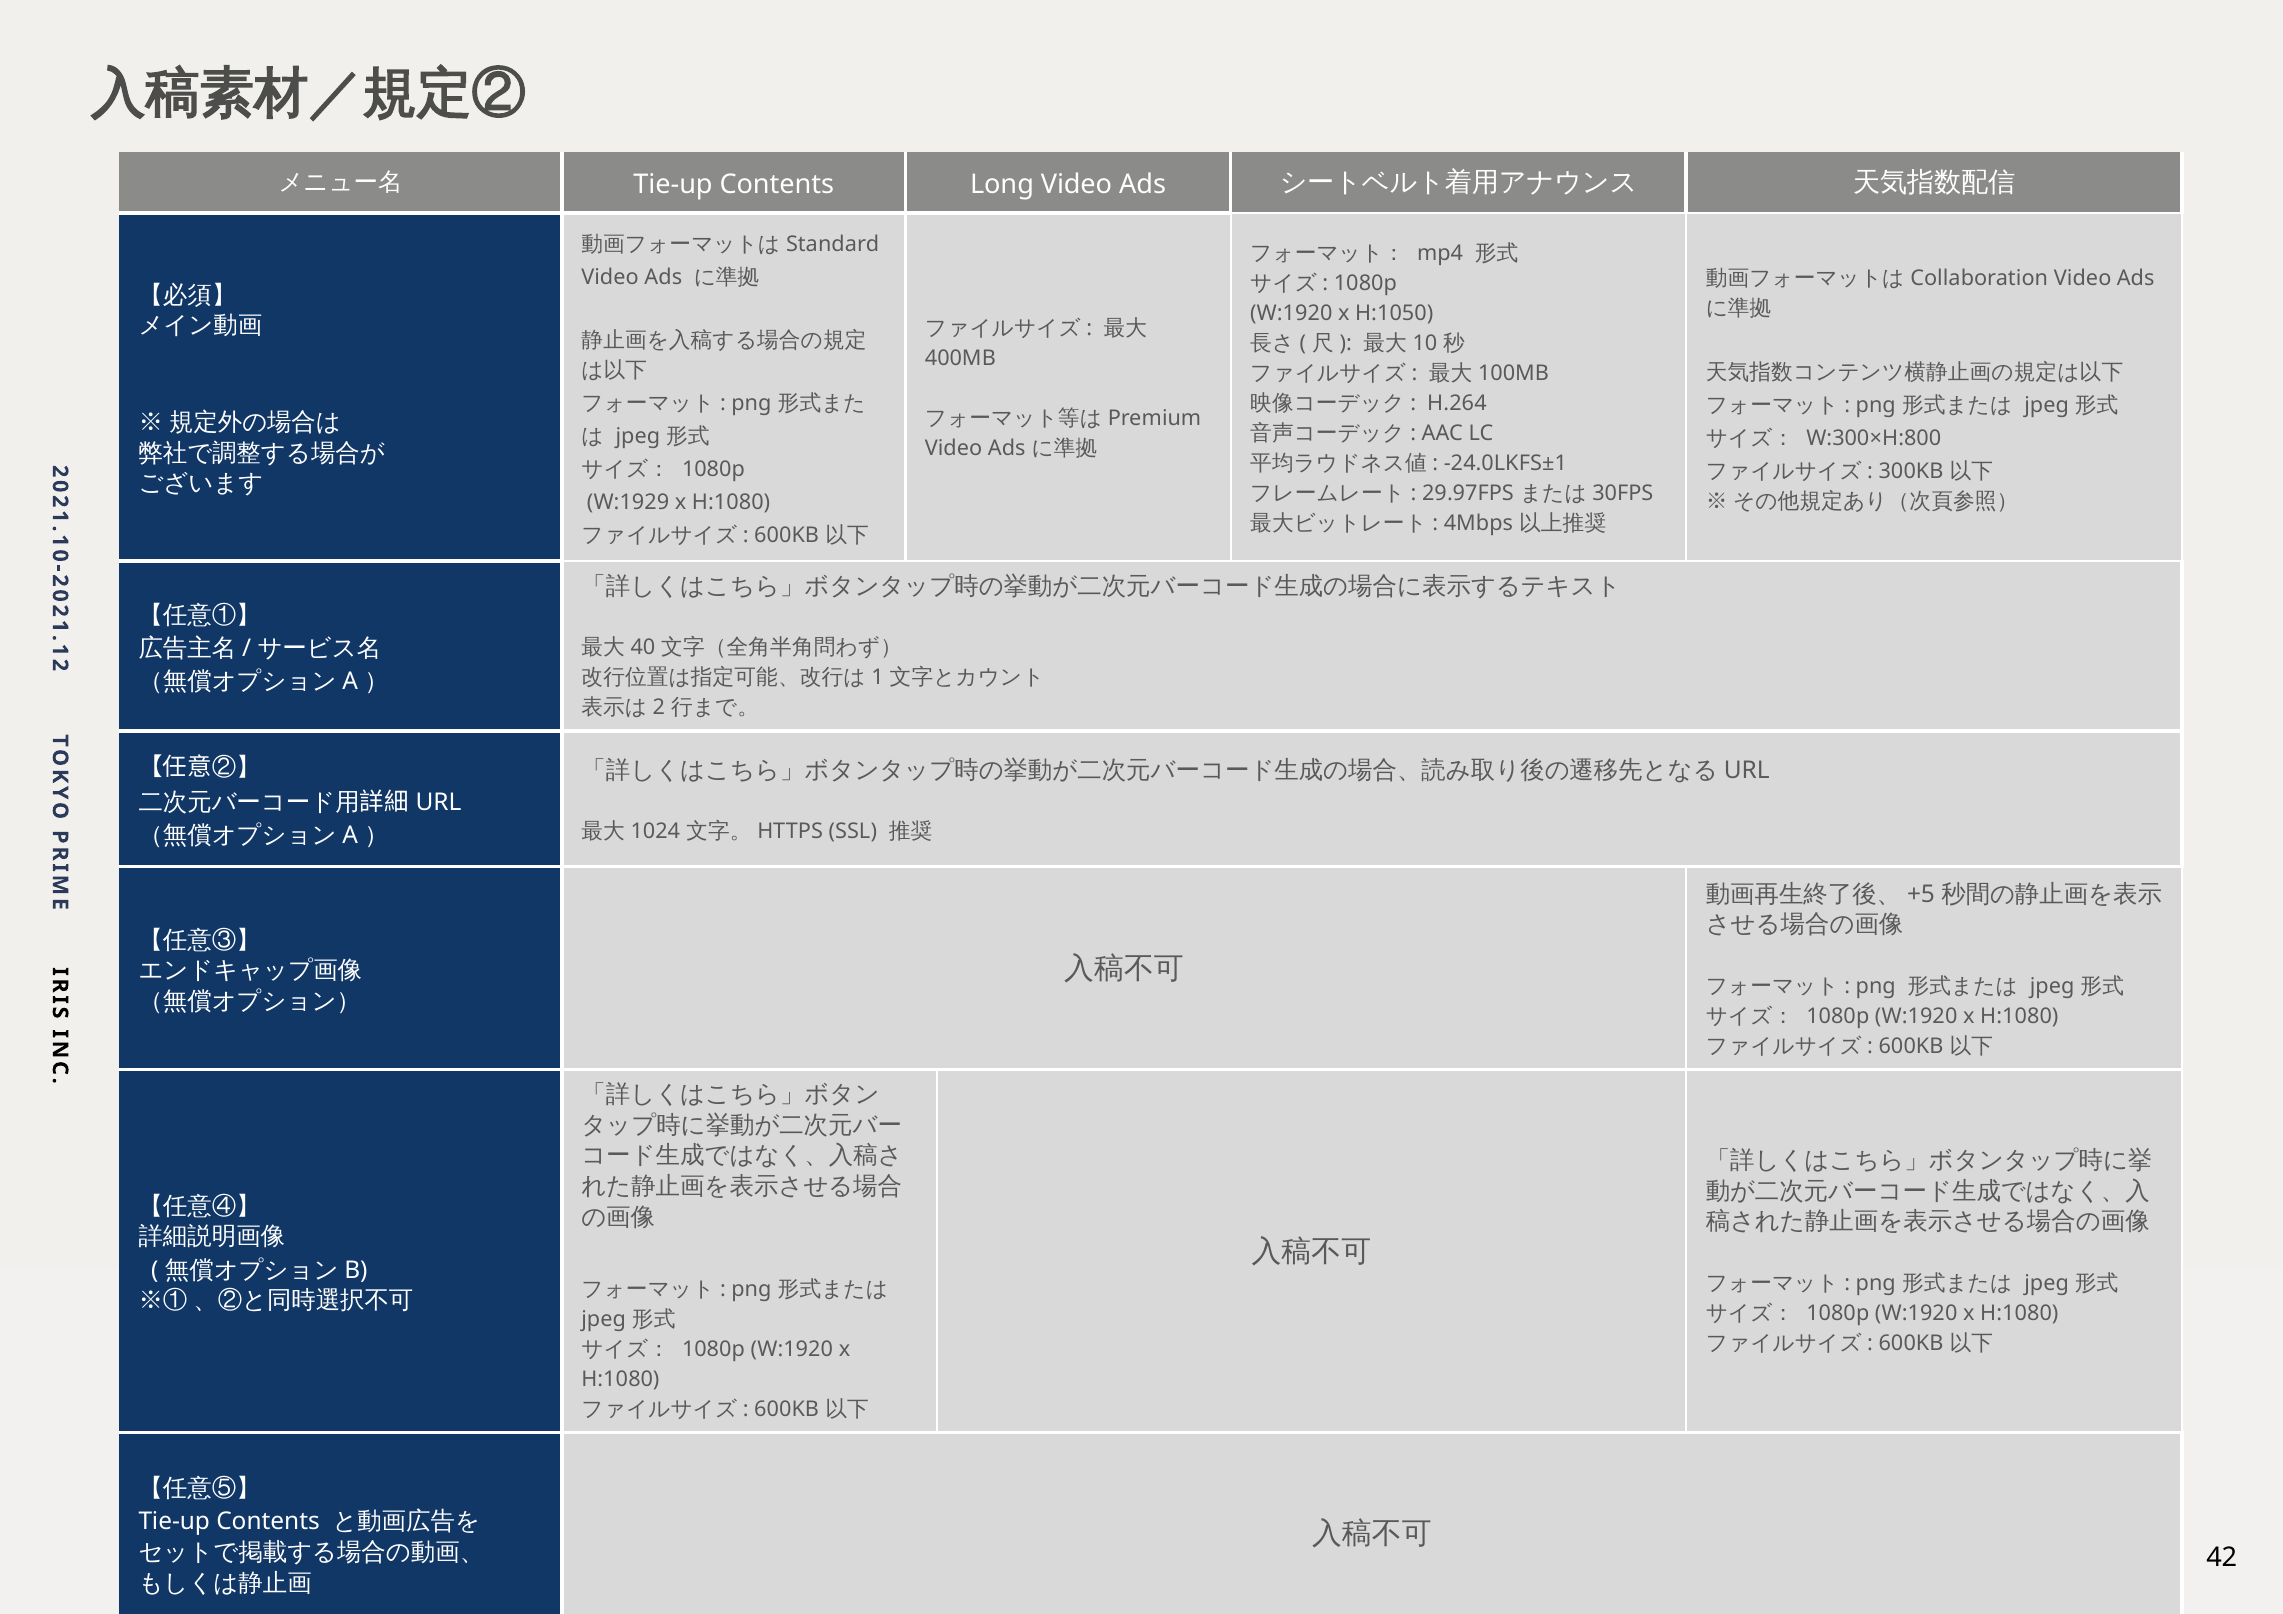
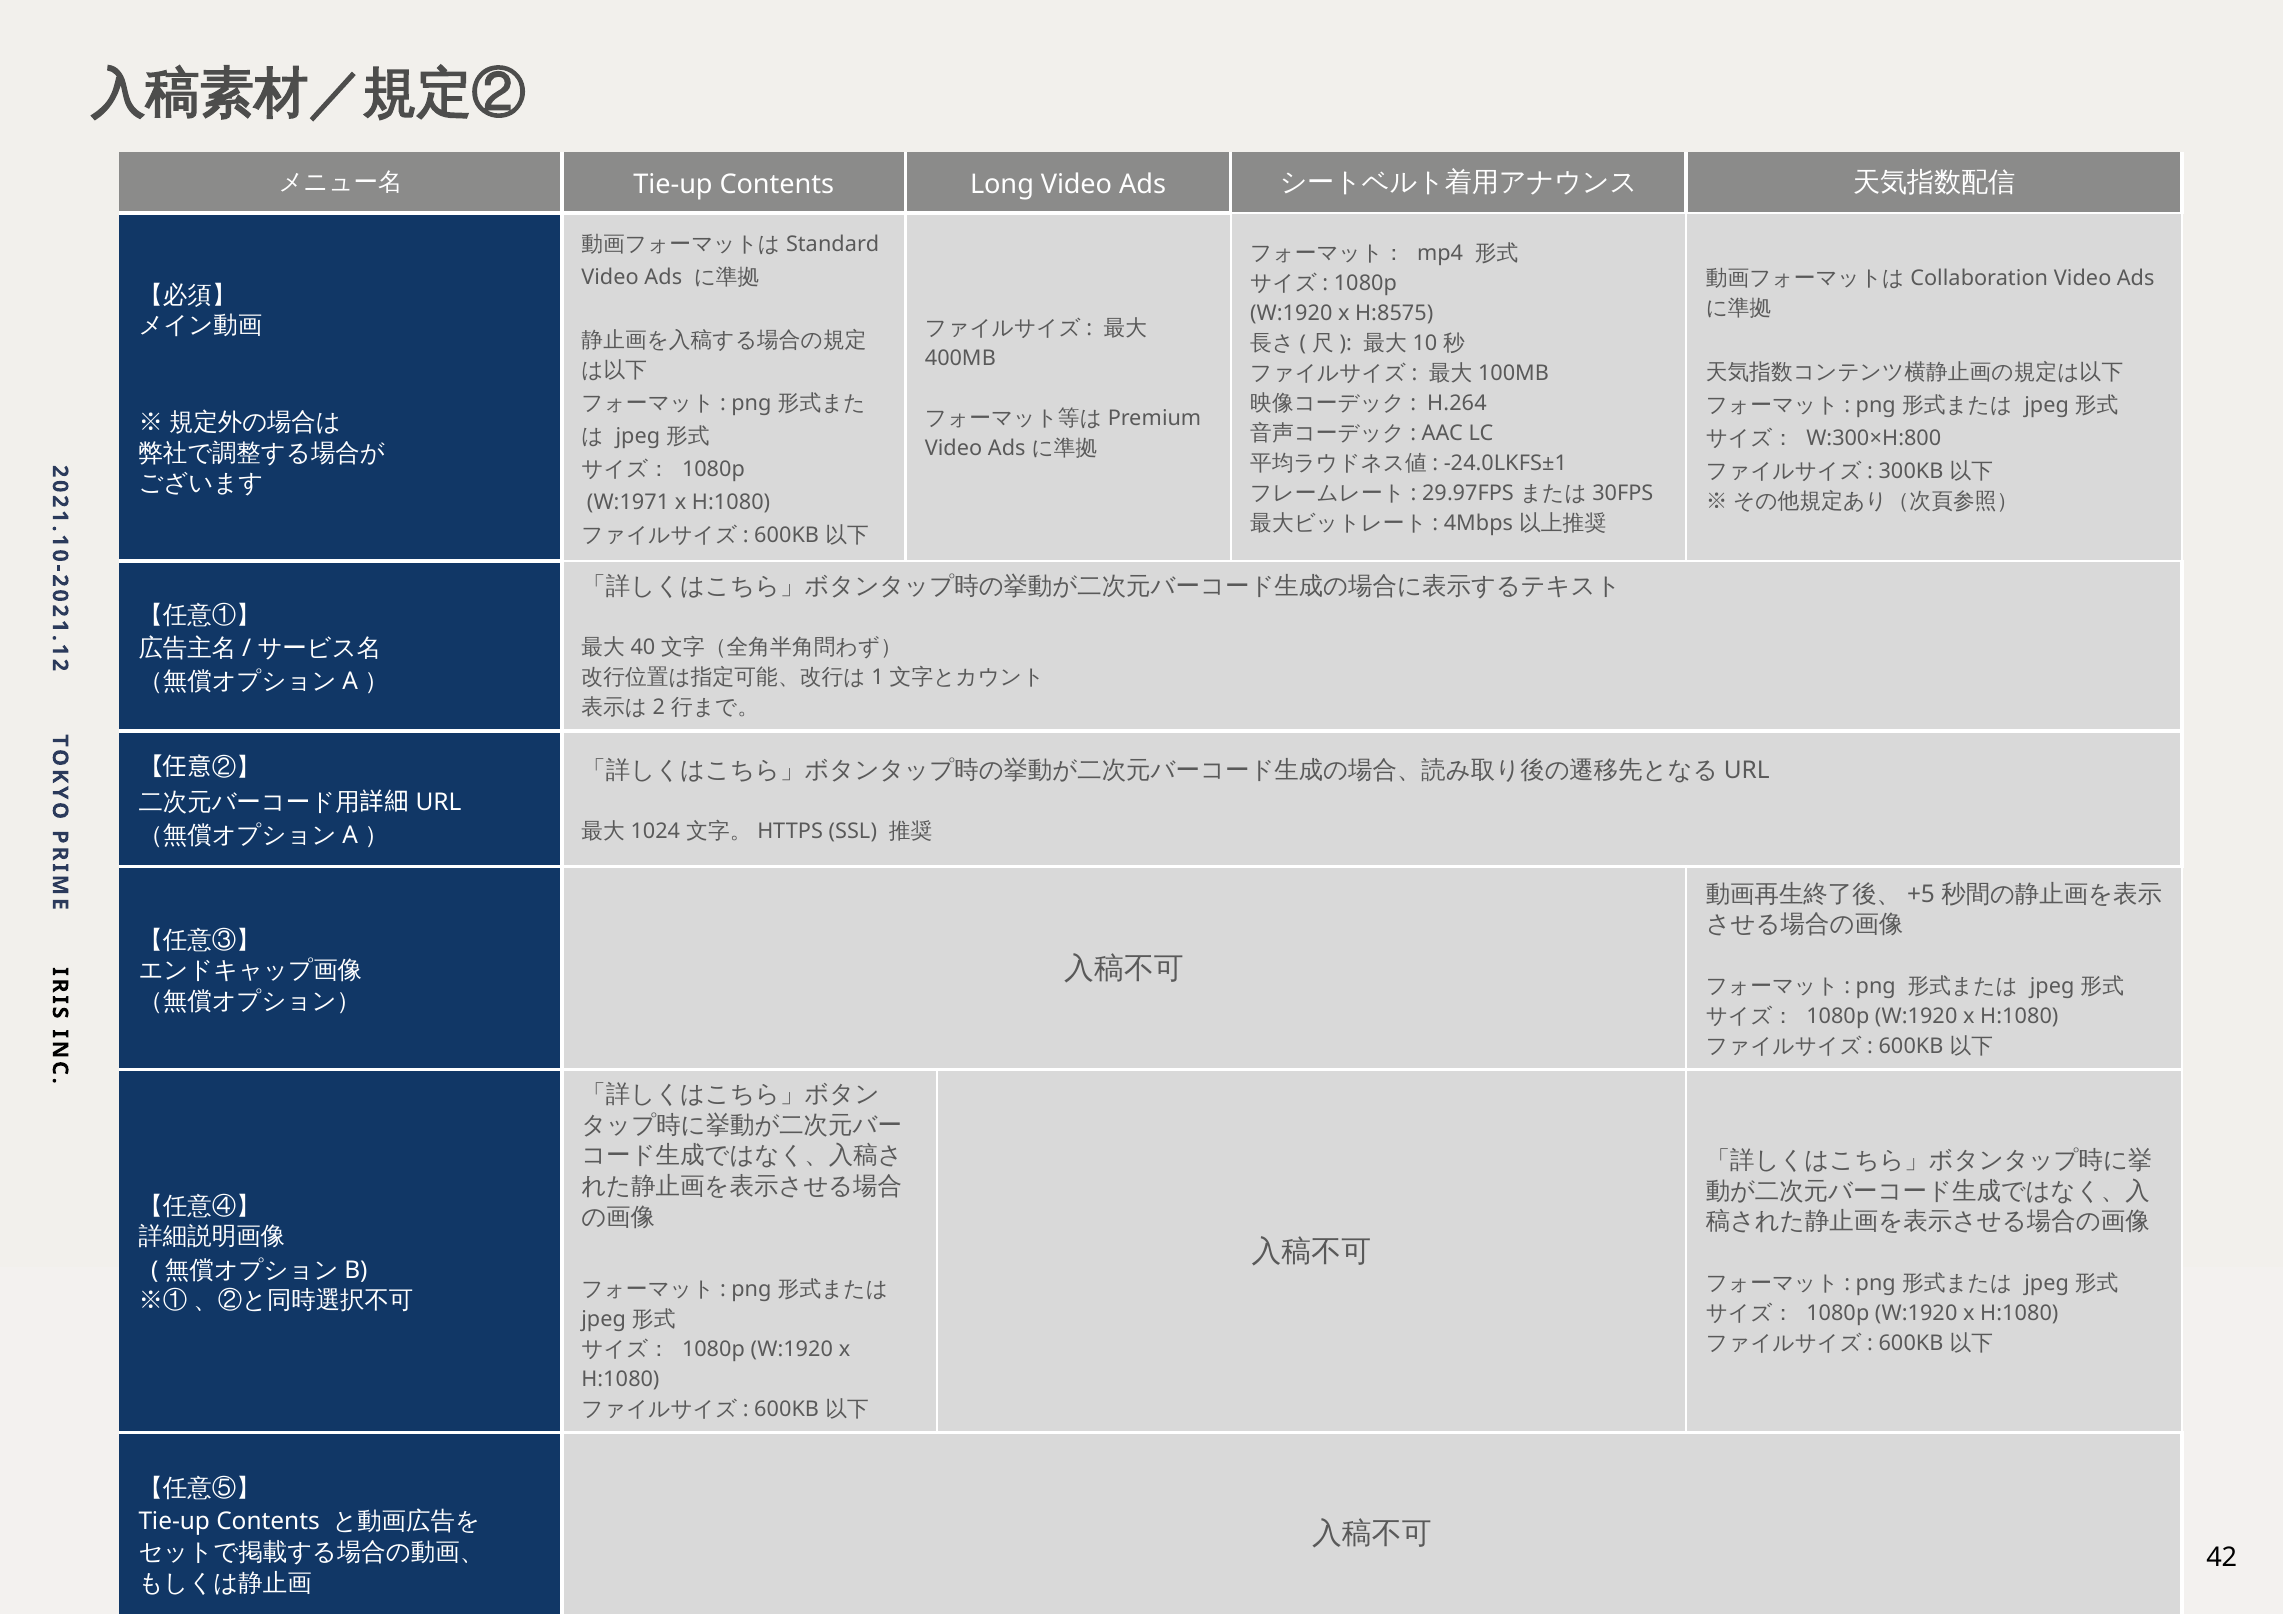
H:1050: H:1050 -> H:8575
W:1929: W:1929 -> W:1971
